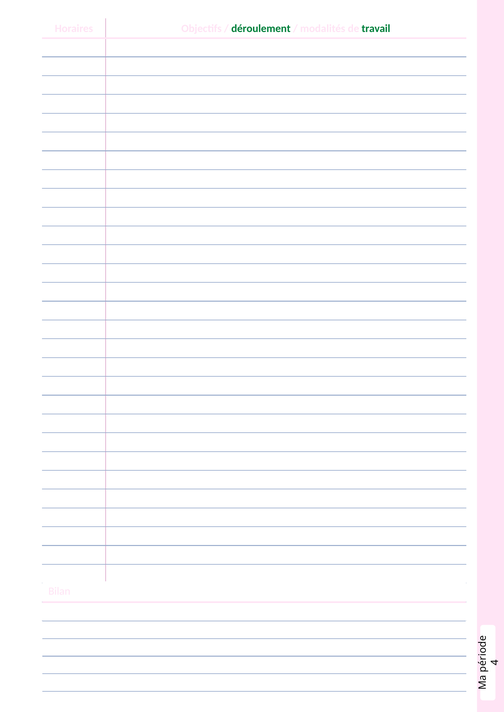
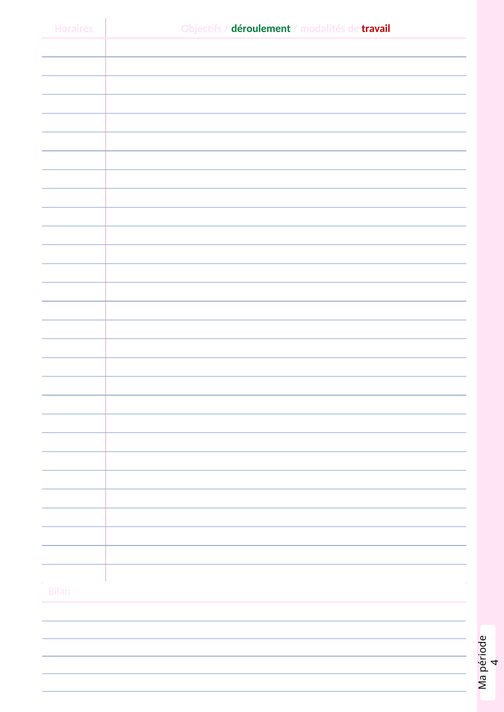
travail colour: green -> red
